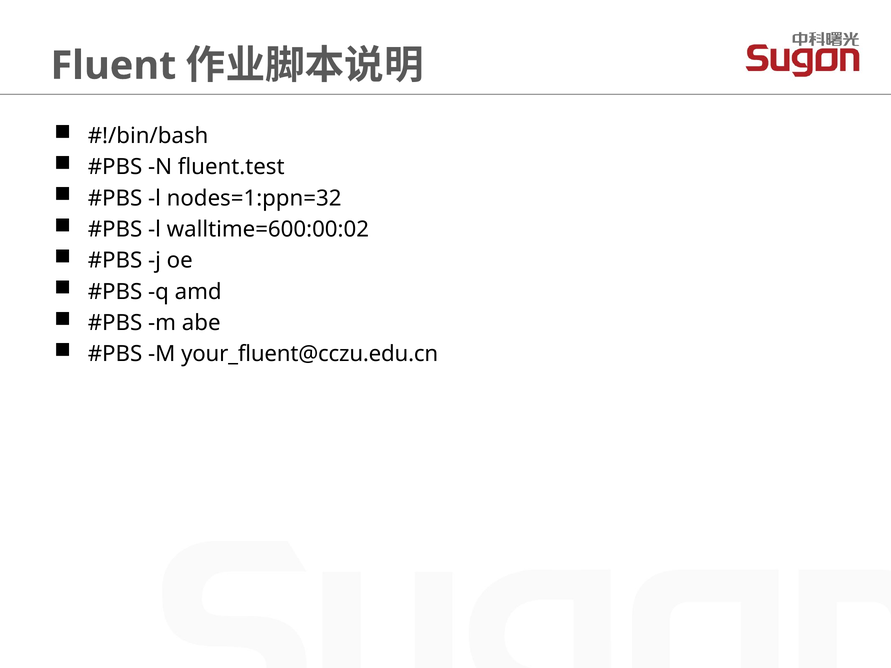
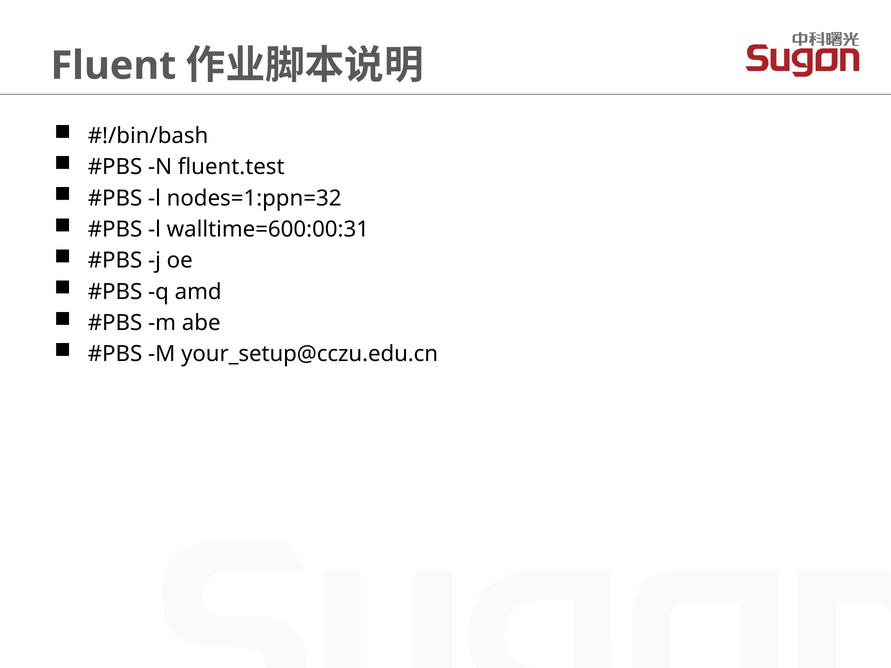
walltime=600:00:02: walltime=600:00:02 -> walltime=600:00:31
your_fluent@cczu.edu.cn: your_fluent@cczu.edu.cn -> your_setup@cczu.edu.cn
